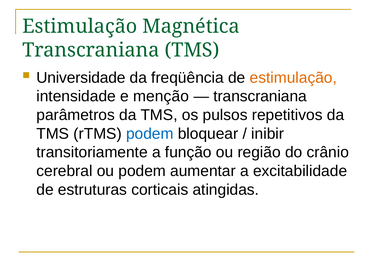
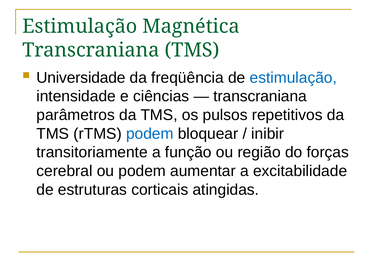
estimulação at (293, 78) colour: orange -> blue
menção: menção -> ciências
crânio: crânio -> forças
